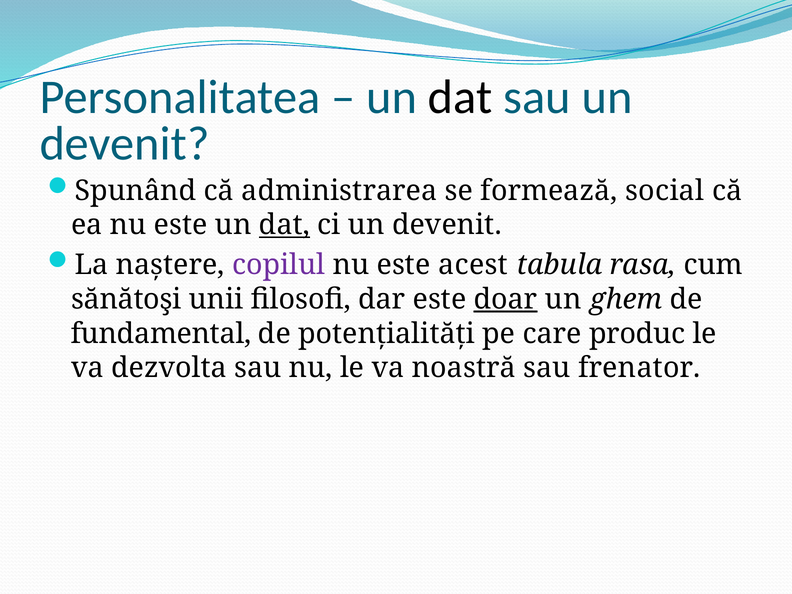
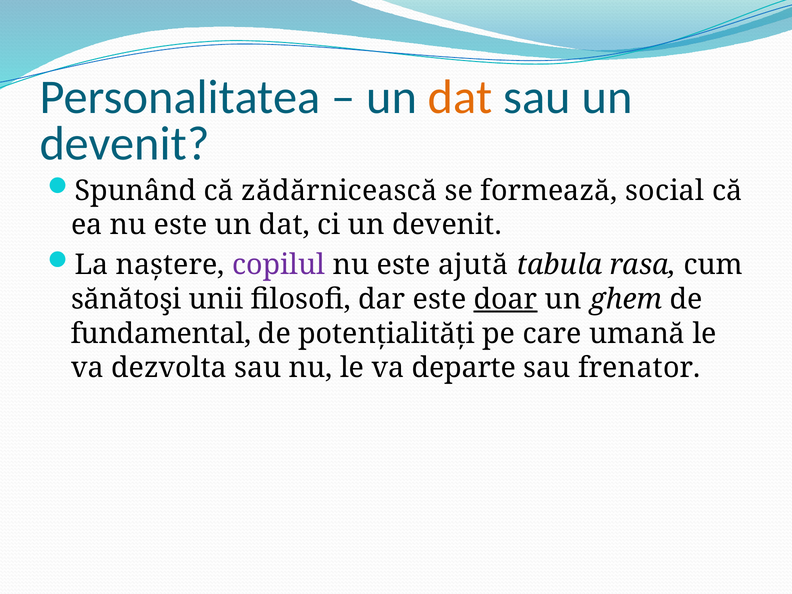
dat at (460, 98) colour: black -> orange
administrarea: administrarea -> zădărnicească
dat at (284, 225) underline: present -> none
acest: acest -> ajută
produc: produc -> umană
noastră: noastră -> departe
